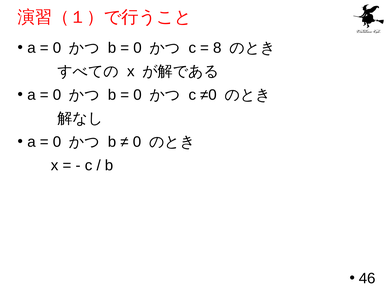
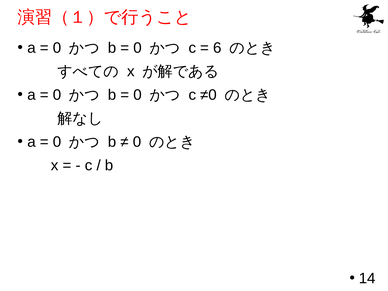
8: 8 -> 6
46: 46 -> 14
